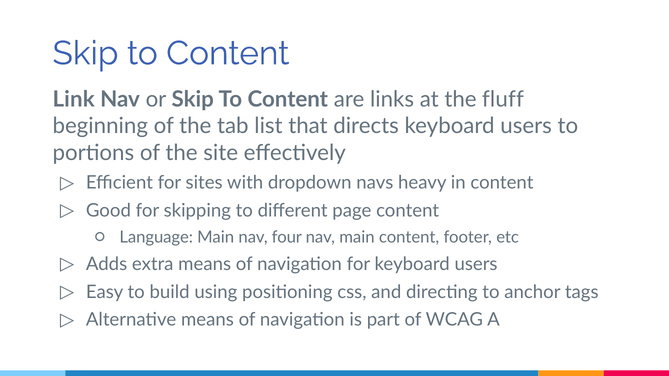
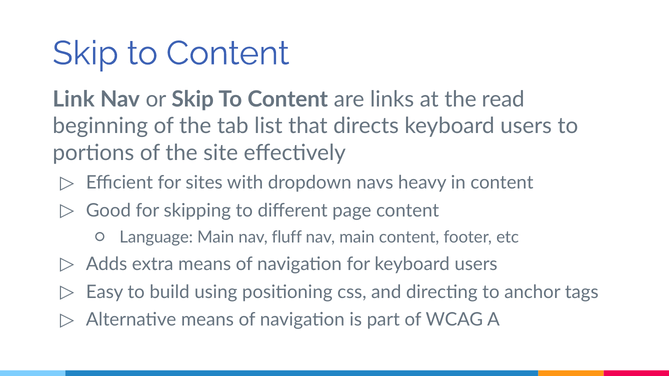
fluff: fluff -> read
four: four -> fluff
